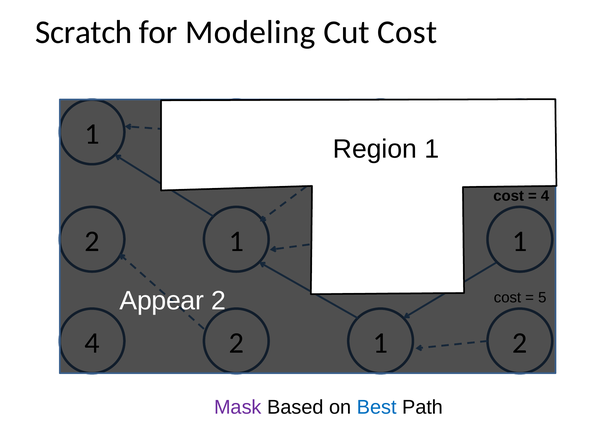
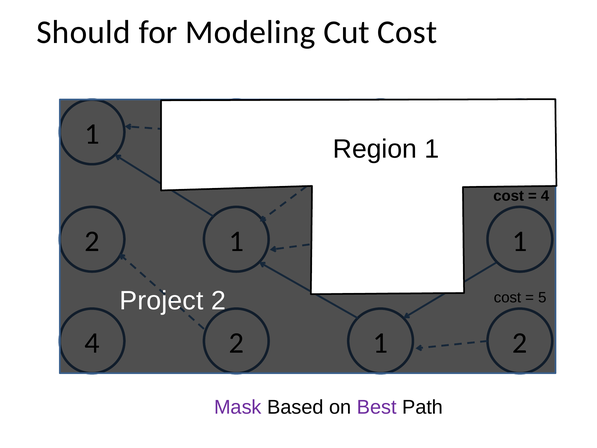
Scratch: Scratch -> Should
Appear: Appear -> Project
Best colour: blue -> purple
